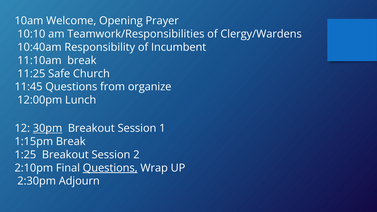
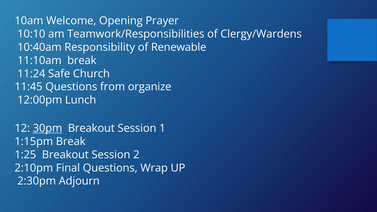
Incumbent: Incumbent -> Renewable
11:25: 11:25 -> 11:24
Questions at (110, 168) underline: present -> none
